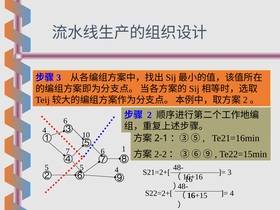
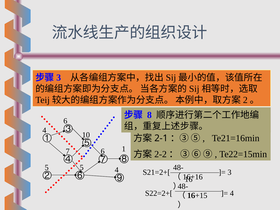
2: 2 -> 8
